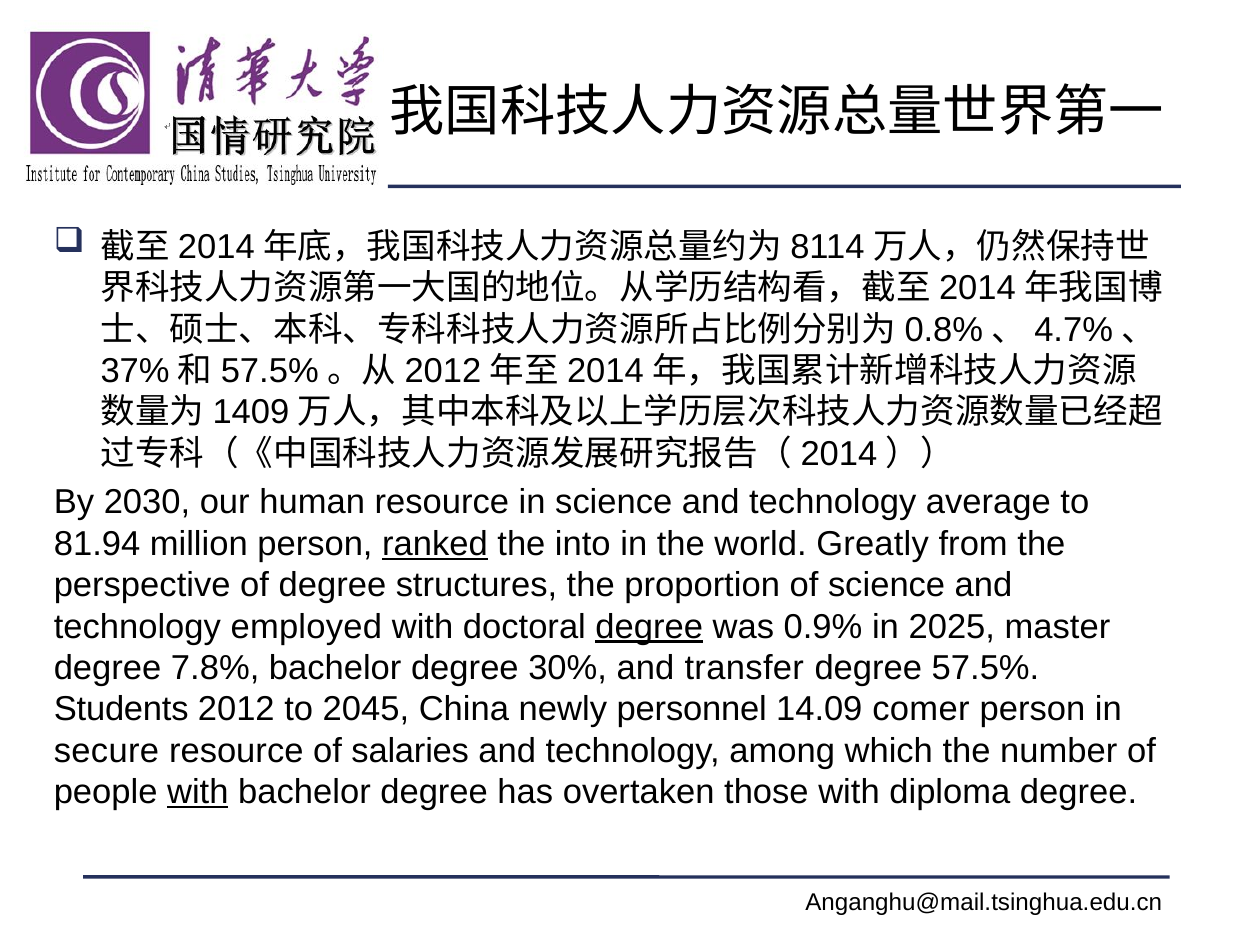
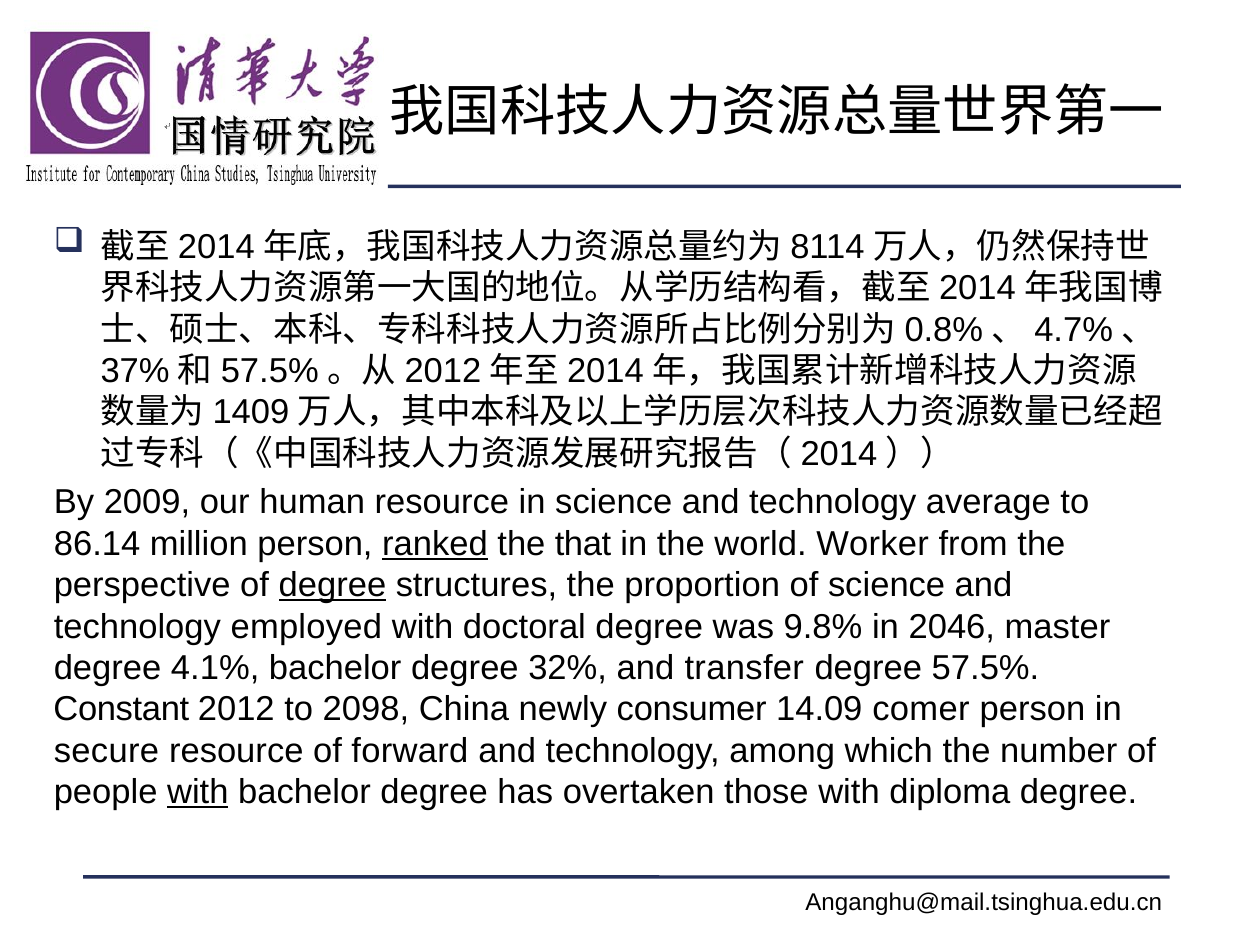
2030: 2030 -> 2009
81.94: 81.94 -> 86.14
into: into -> that
Greatly: Greatly -> Worker
degree at (332, 585) underline: none -> present
degree at (649, 627) underline: present -> none
0.9%: 0.9% -> 9.8%
2025: 2025 -> 2046
7.8%: 7.8% -> 4.1%
30%: 30% -> 32%
Students: Students -> Constant
2045: 2045 -> 2098
personnel: personnel -> consumer
salaries: salaries -> forward
